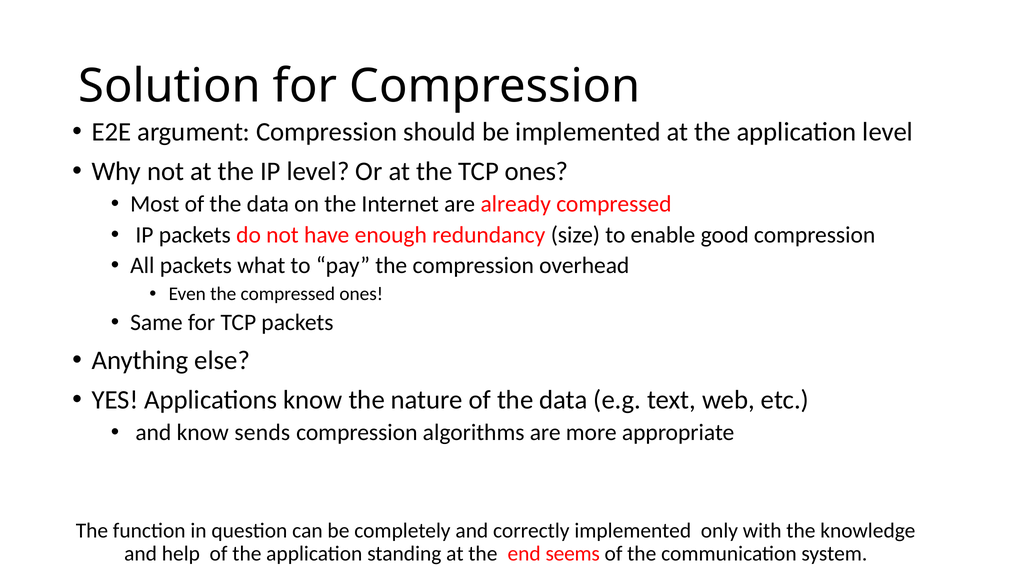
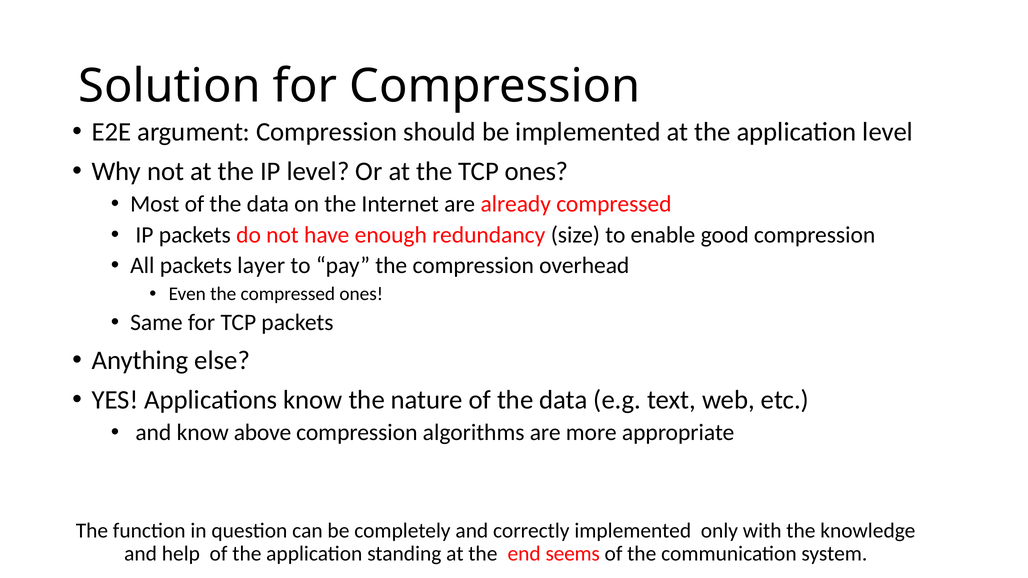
what: what -> layer
sends: sends -> above
